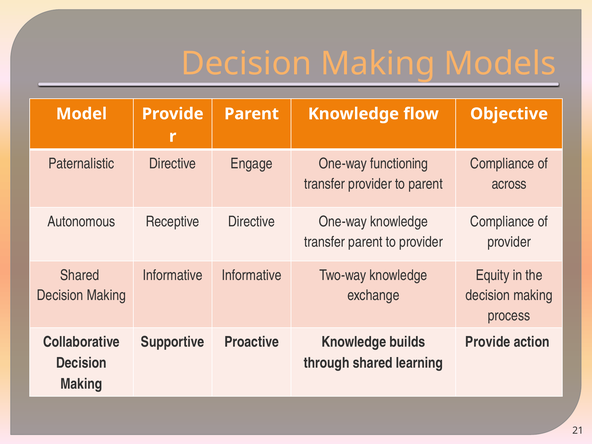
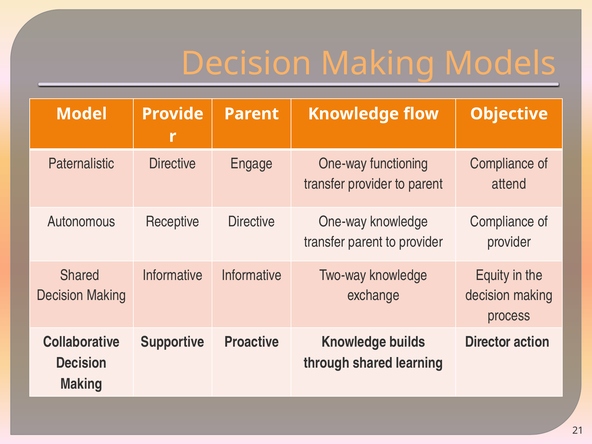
across: across -> attend
Provide at (488, 342): Provide -> Director
